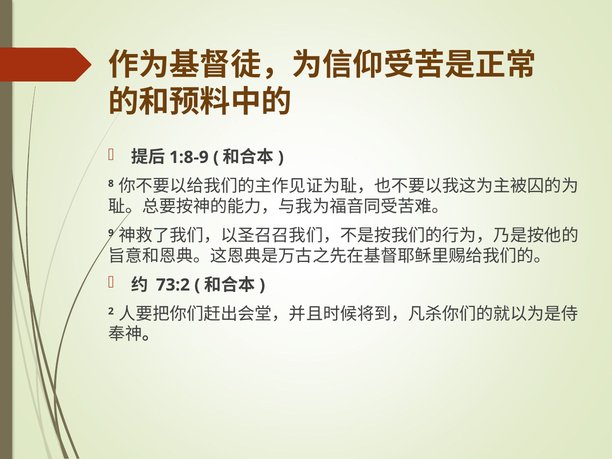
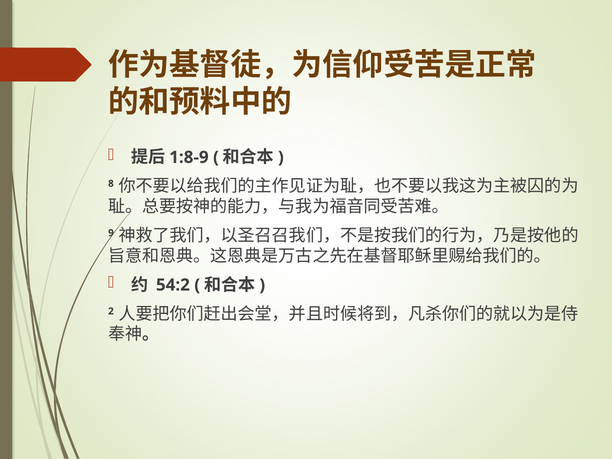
73:2: 73:2 -> 54:2
